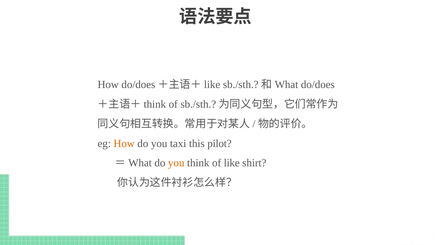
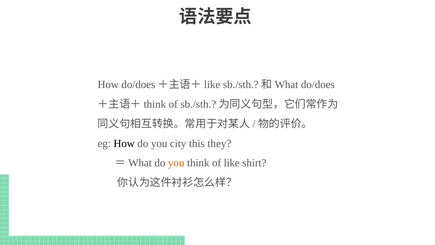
How at (124, 143) colour: orange -> black
taxi: taxi -> city
pilot: pilot -> they
